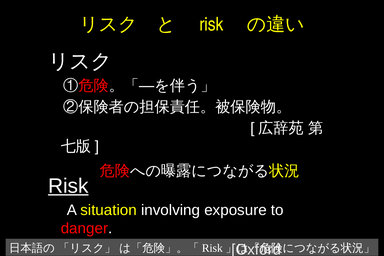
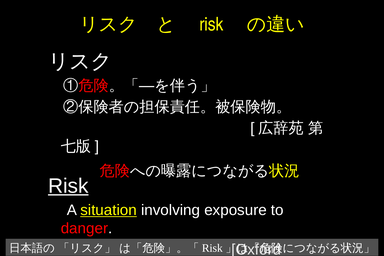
situation underline: none -> present
